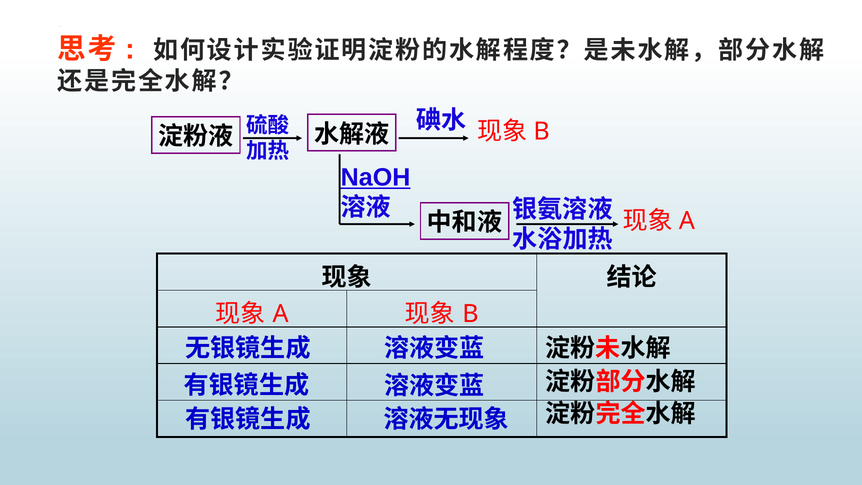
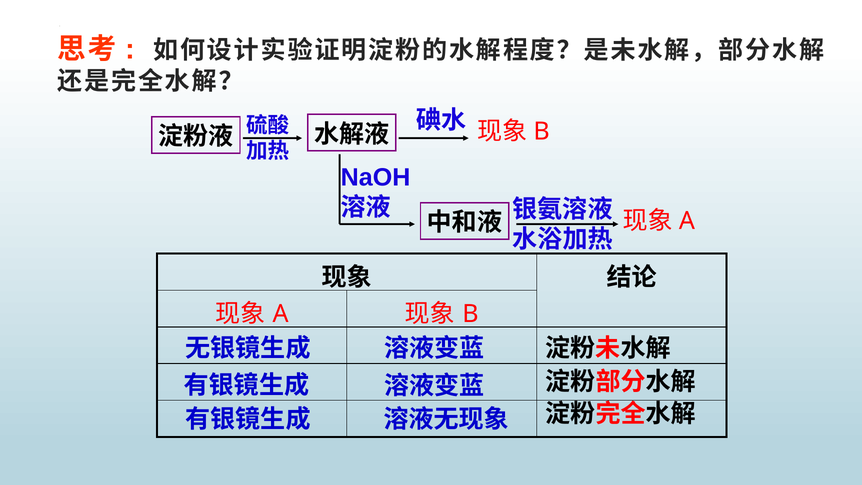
NaOH underline: present -> none
